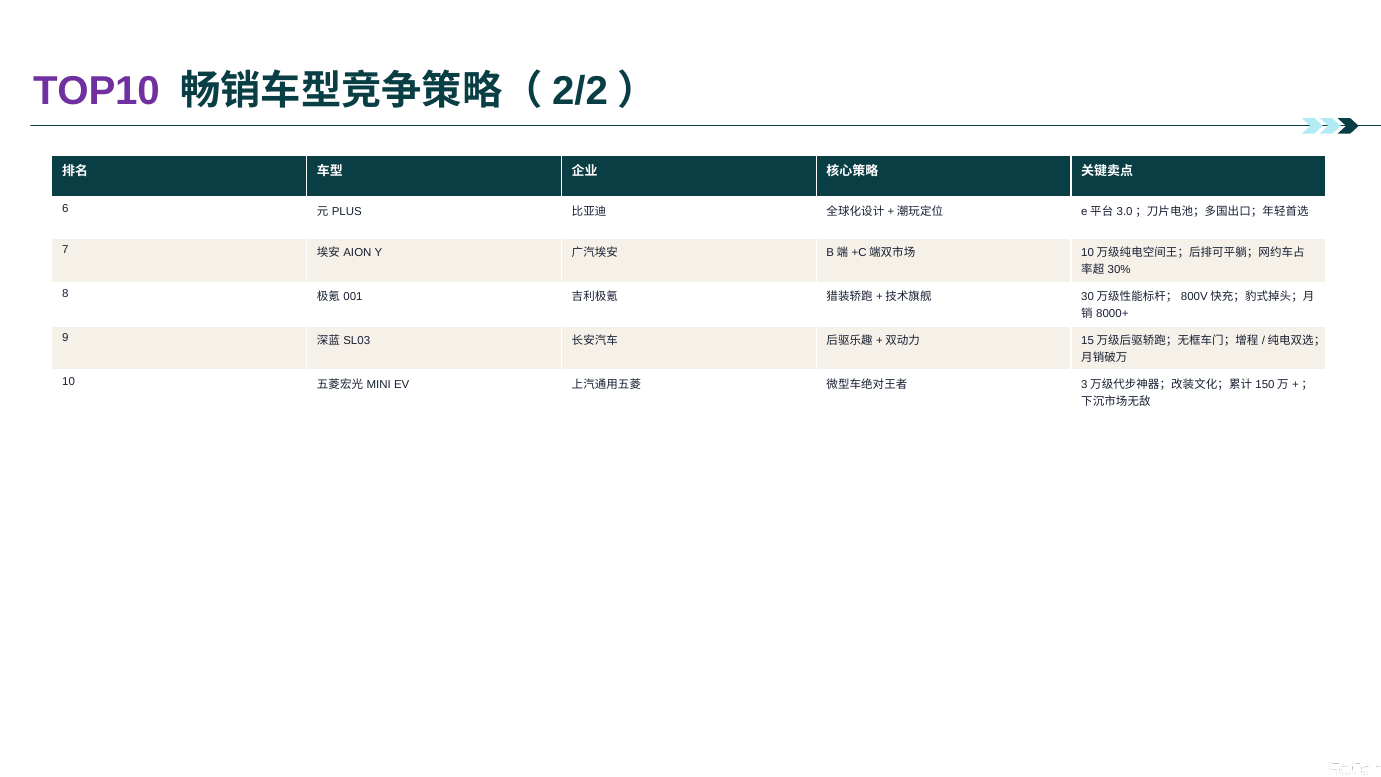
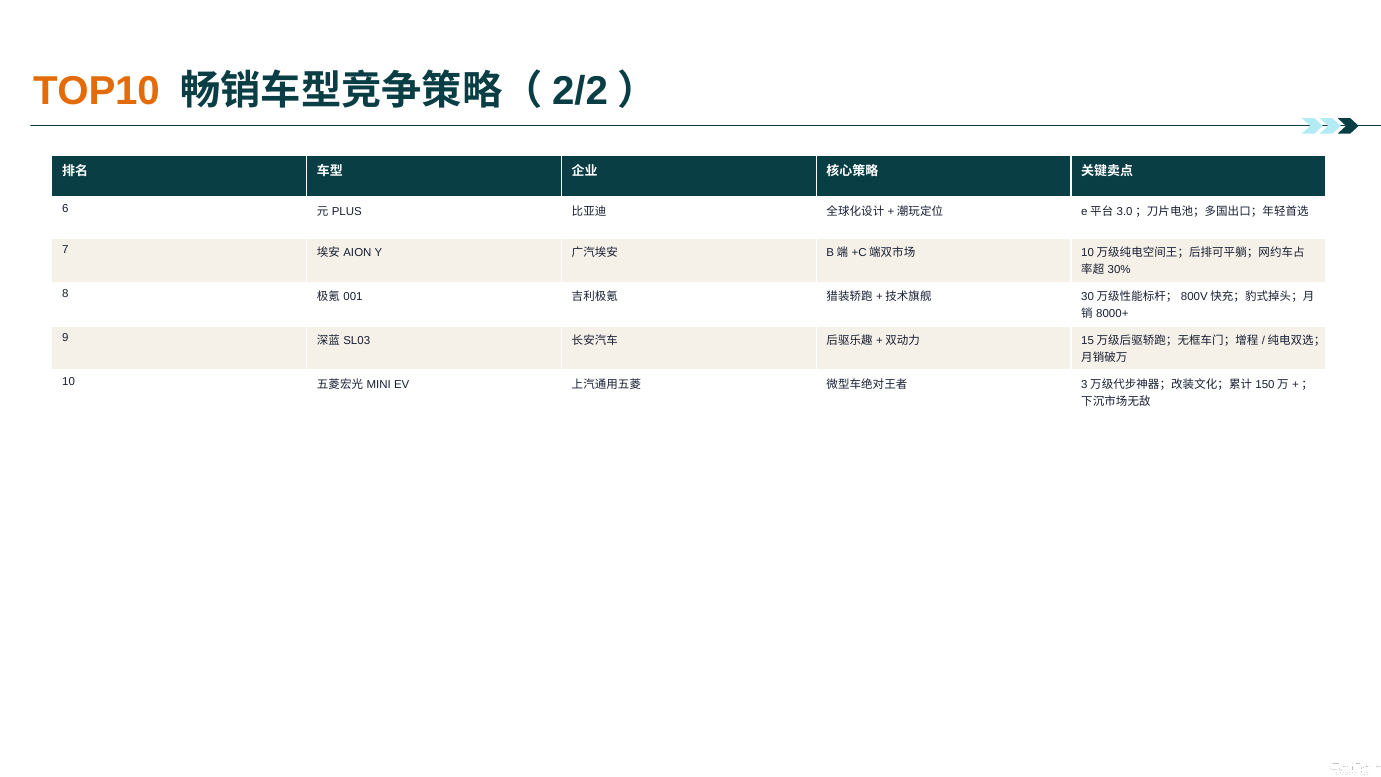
TOP10 colour: purple -> orange
